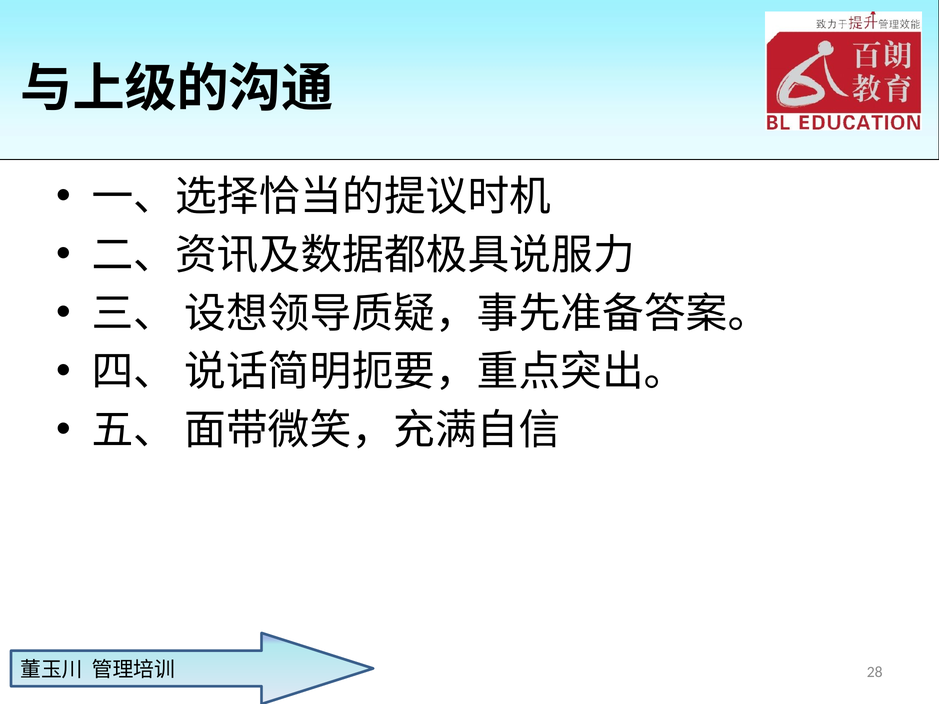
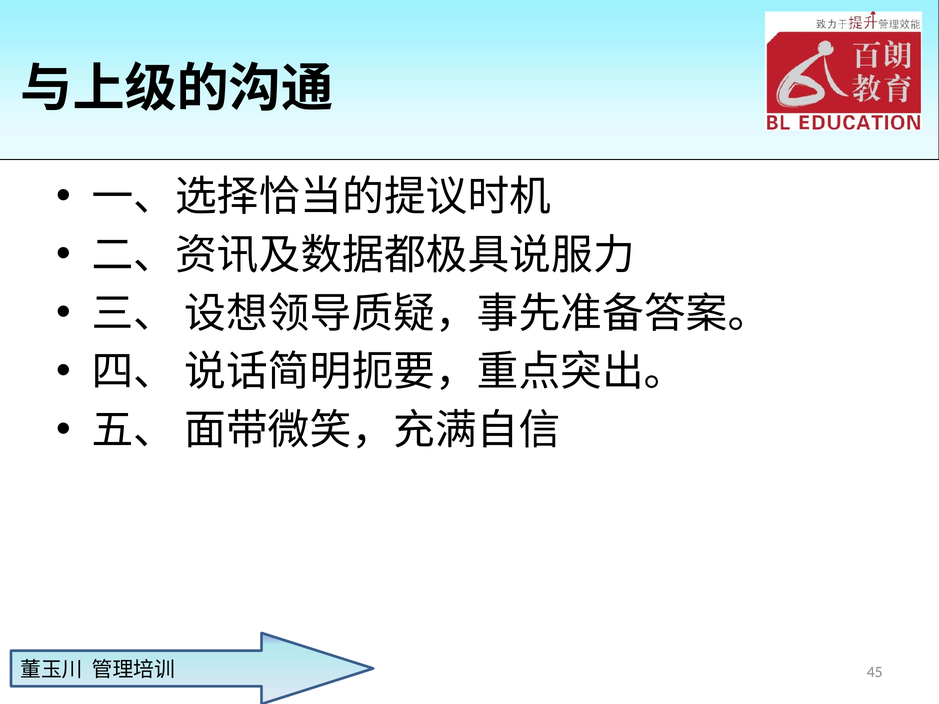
28: 28 -> 45
